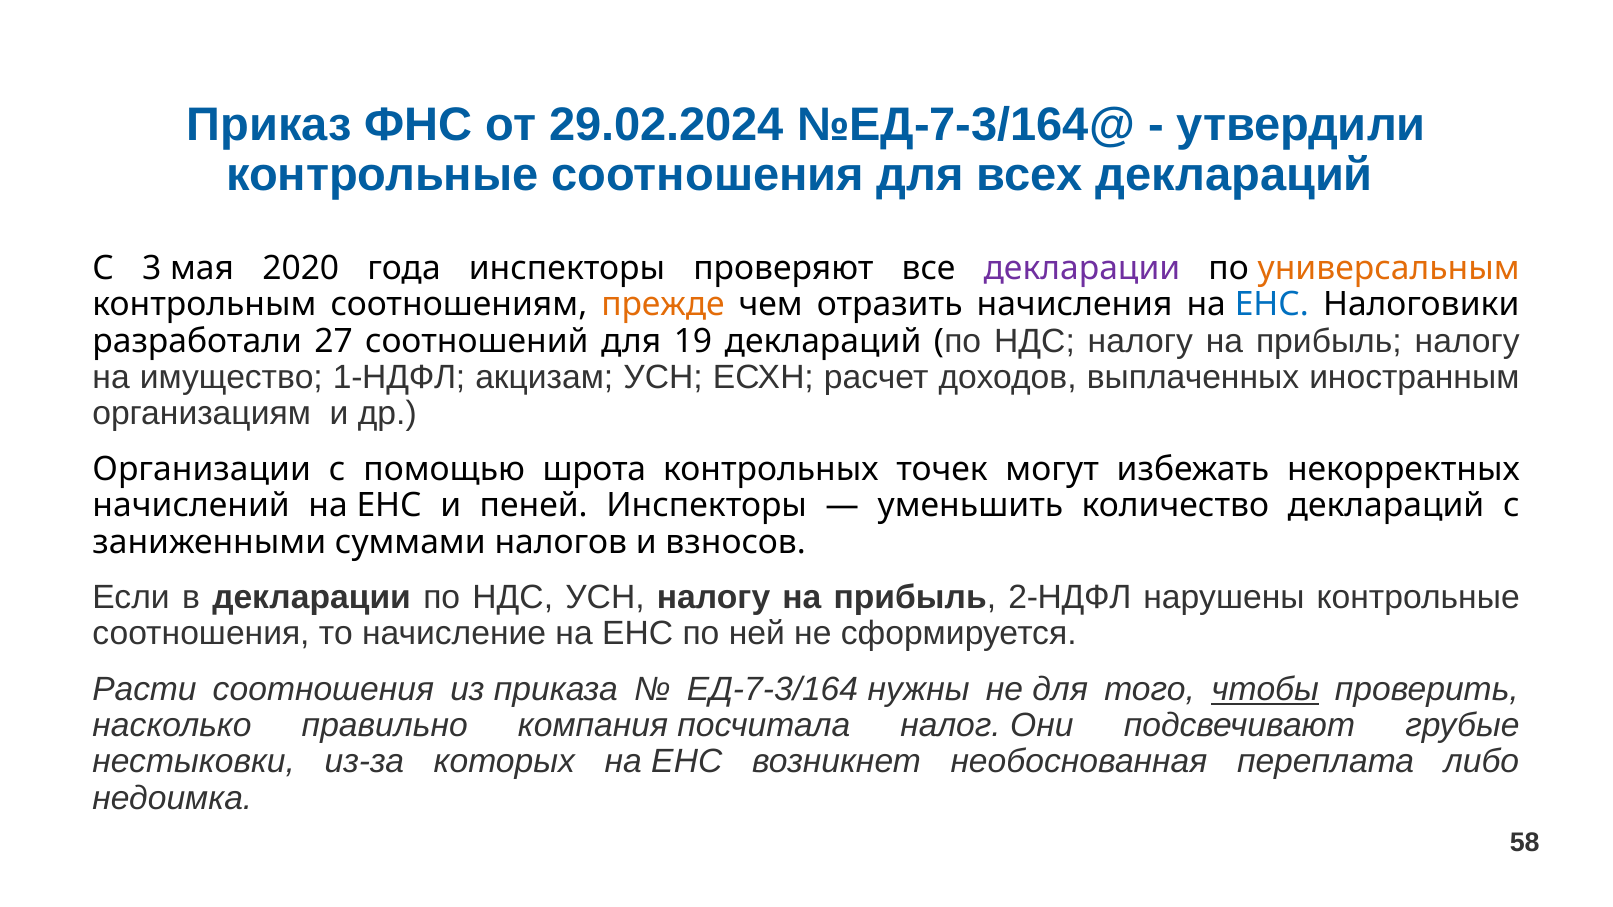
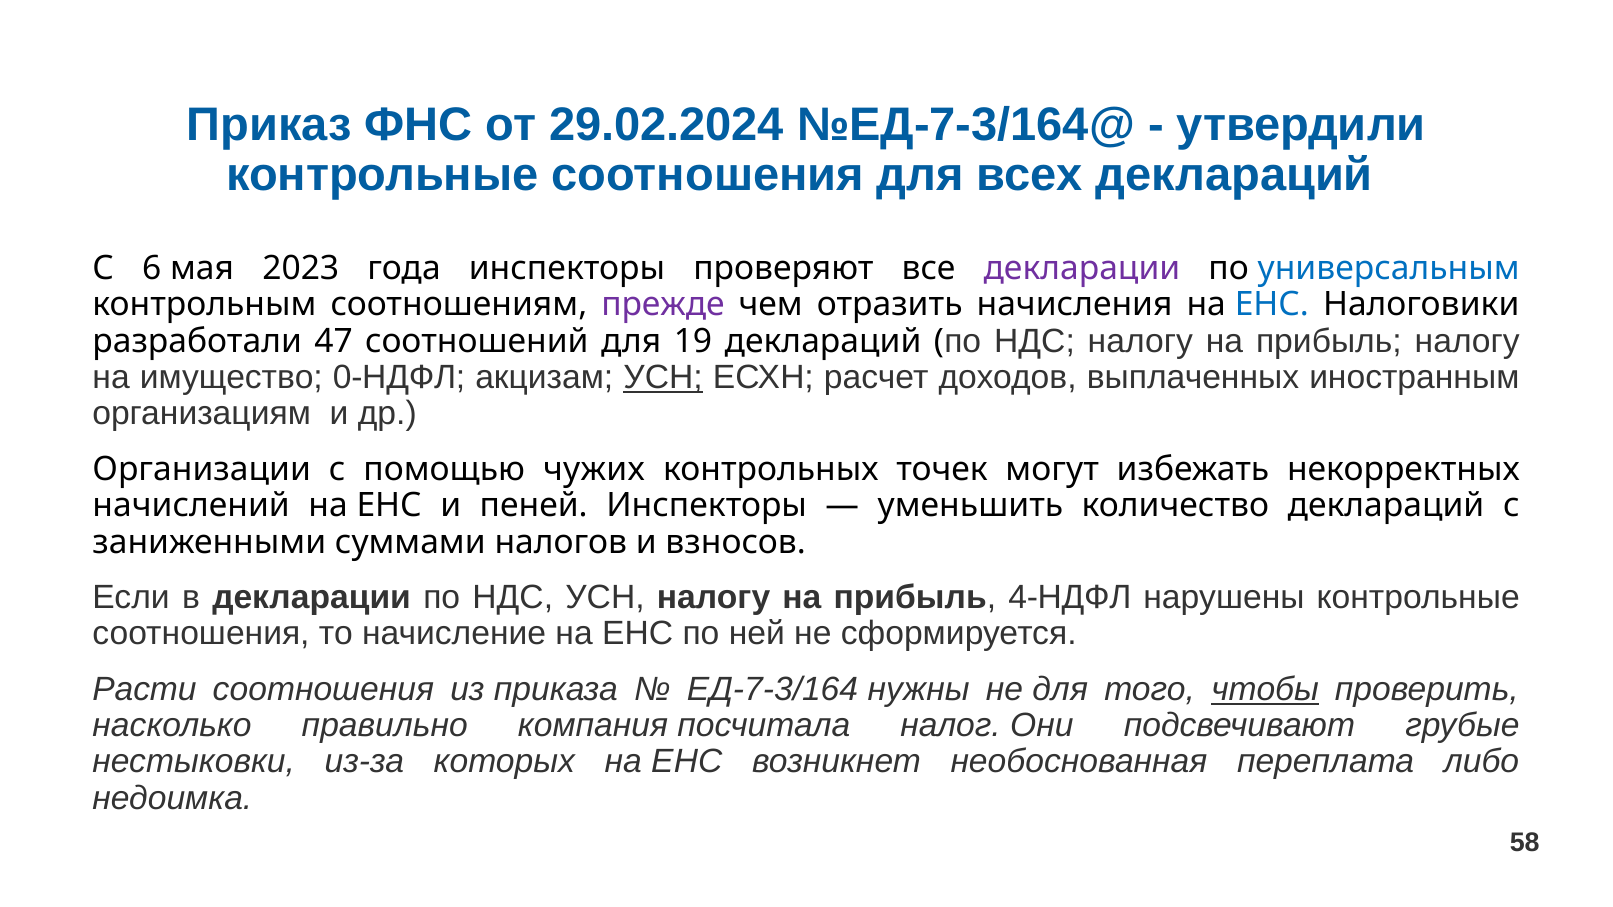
3: 3 -> 6
2020: 2020 -> 2023
универсальным colour: orange -> blue
прежде colour: orange -> purple
27: 27 -> 47
1-НДФЛ: 1-НДФЛ -> 0-НДФЛ
УСН at (663, 378) underline: none -> present
шрота: шрота -> чужих
2-НДФЛ: 2-НДФЛ -> 4-НДФЛ
